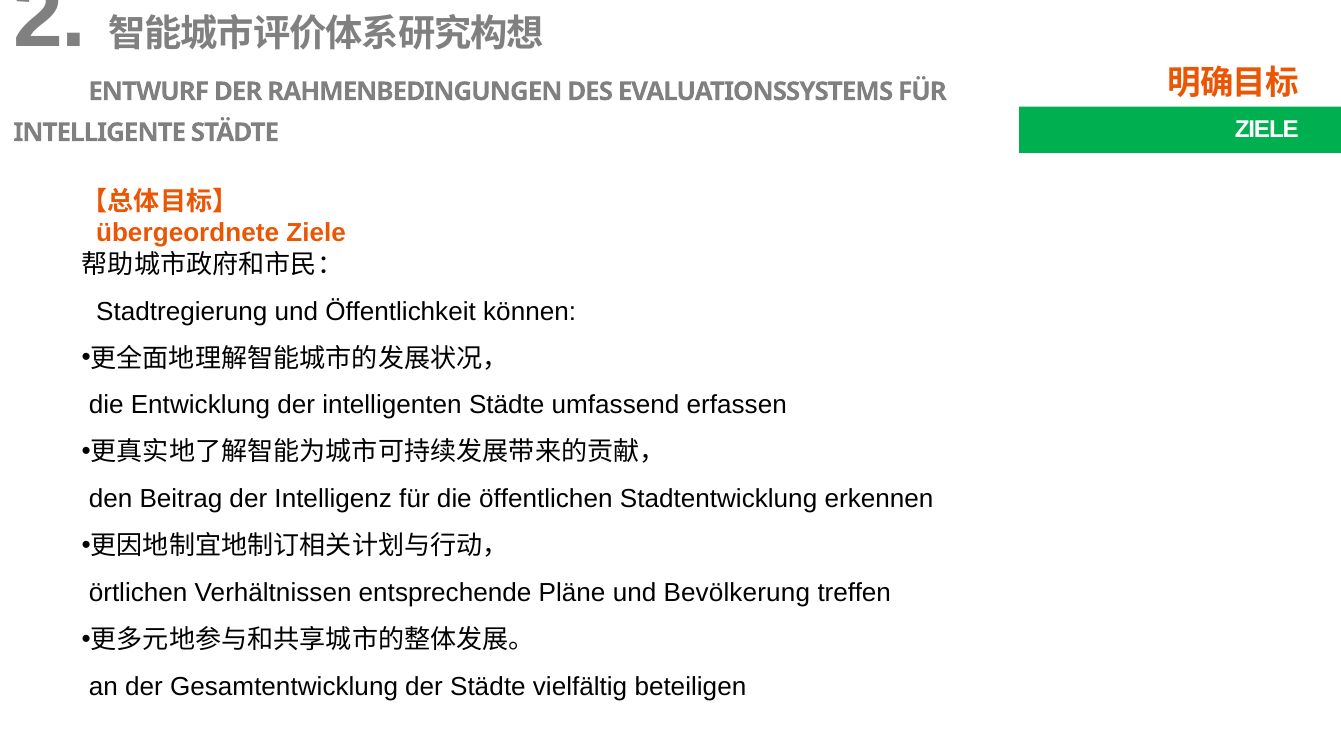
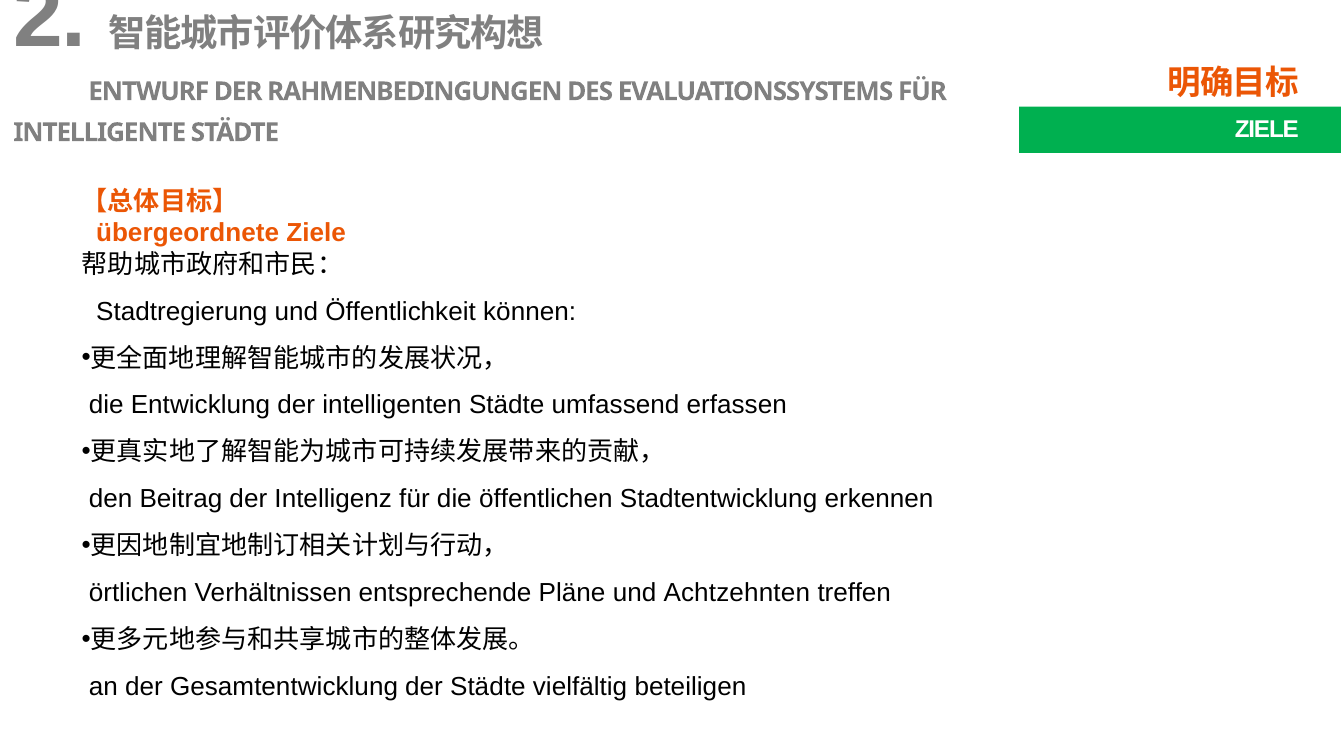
Bevölkerung: Bevölkerung -> Achtzehnten
